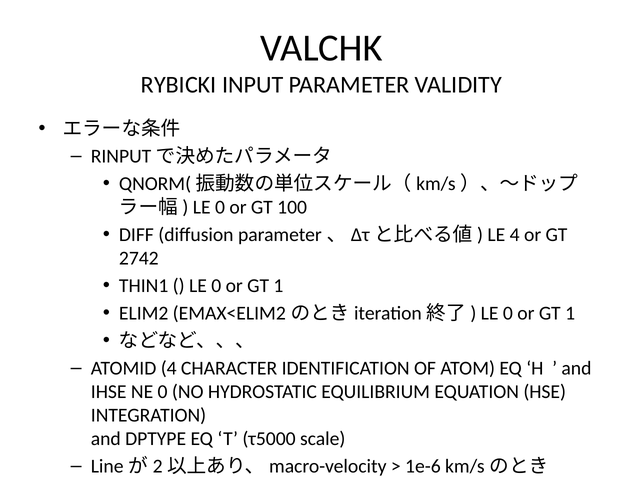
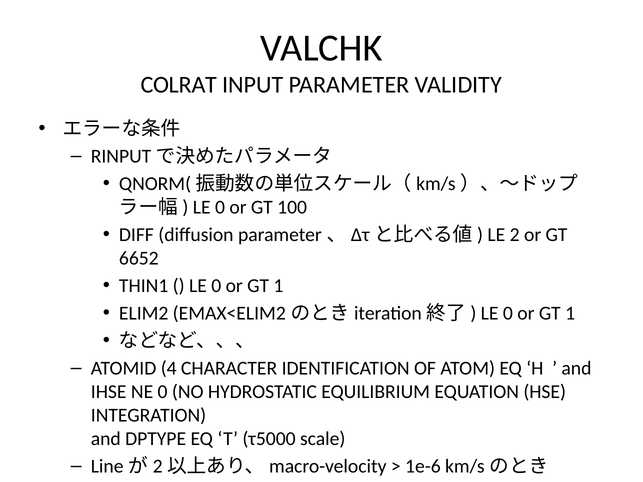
RYBICKI: RYBICKI -> COLRAT
LE 4: 4 -> 2
2742: 2742 -> 6652
